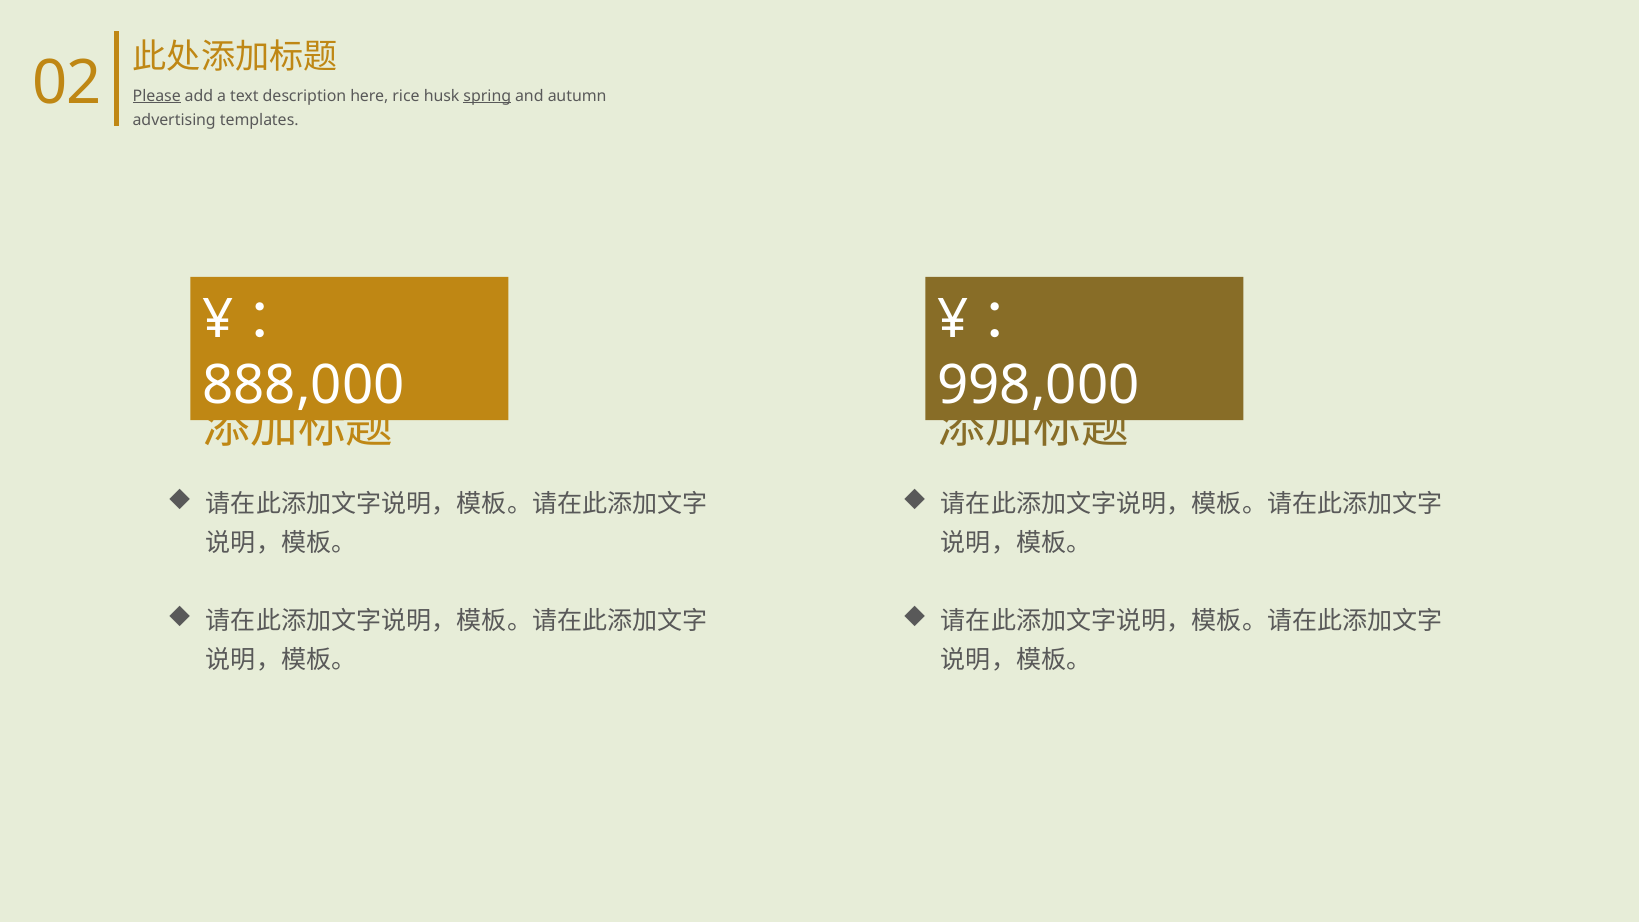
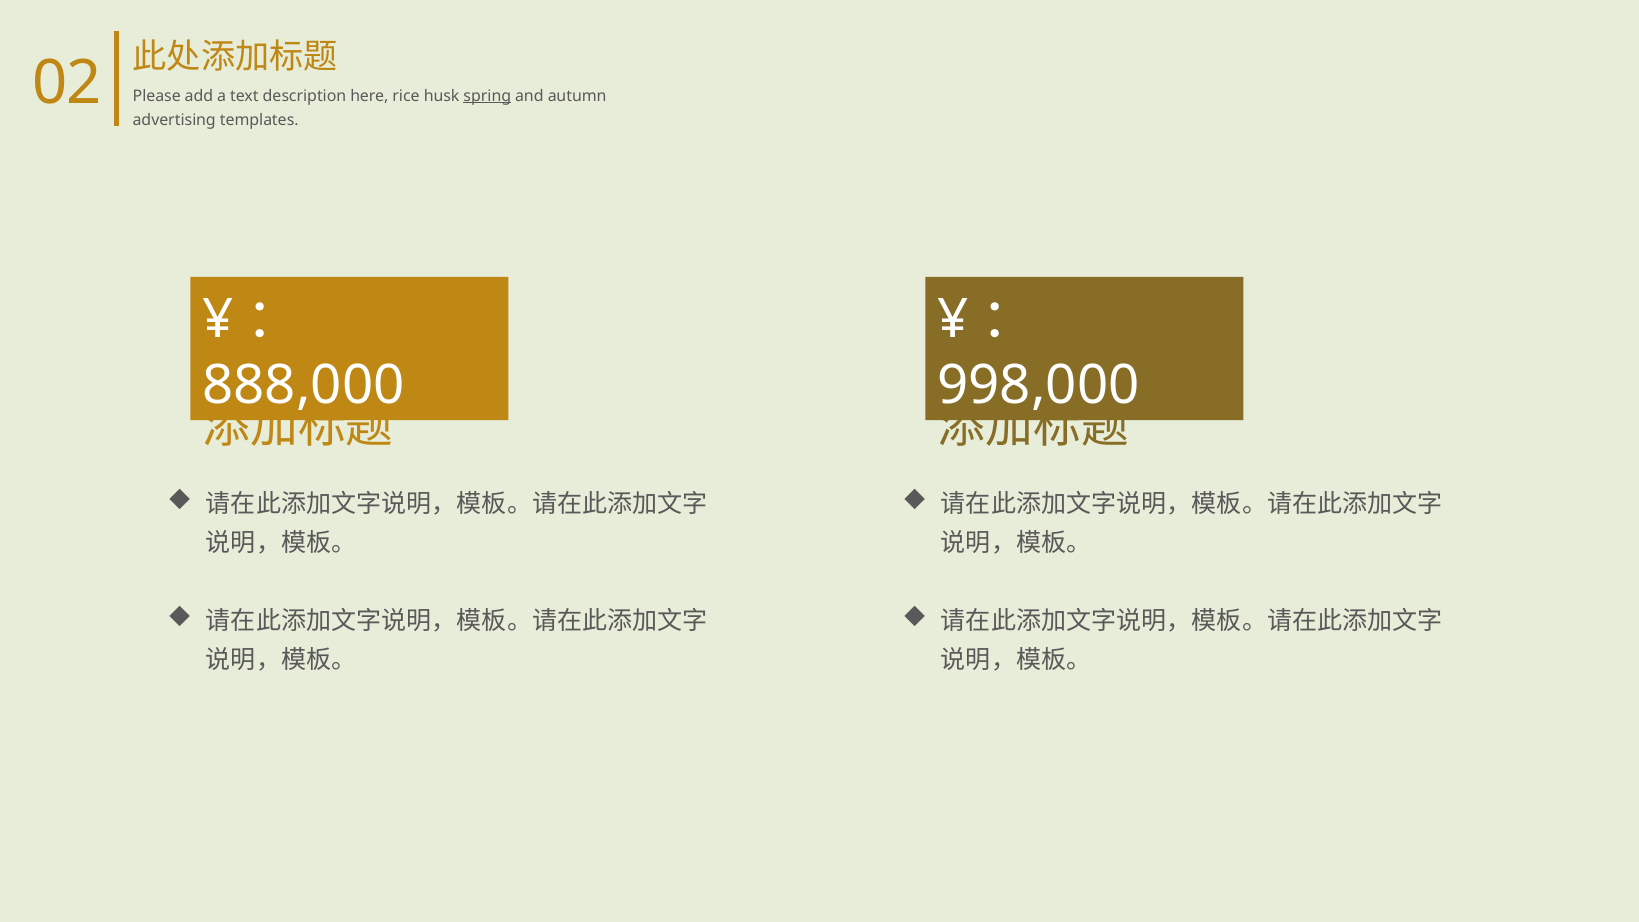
Please underline: present -> none
